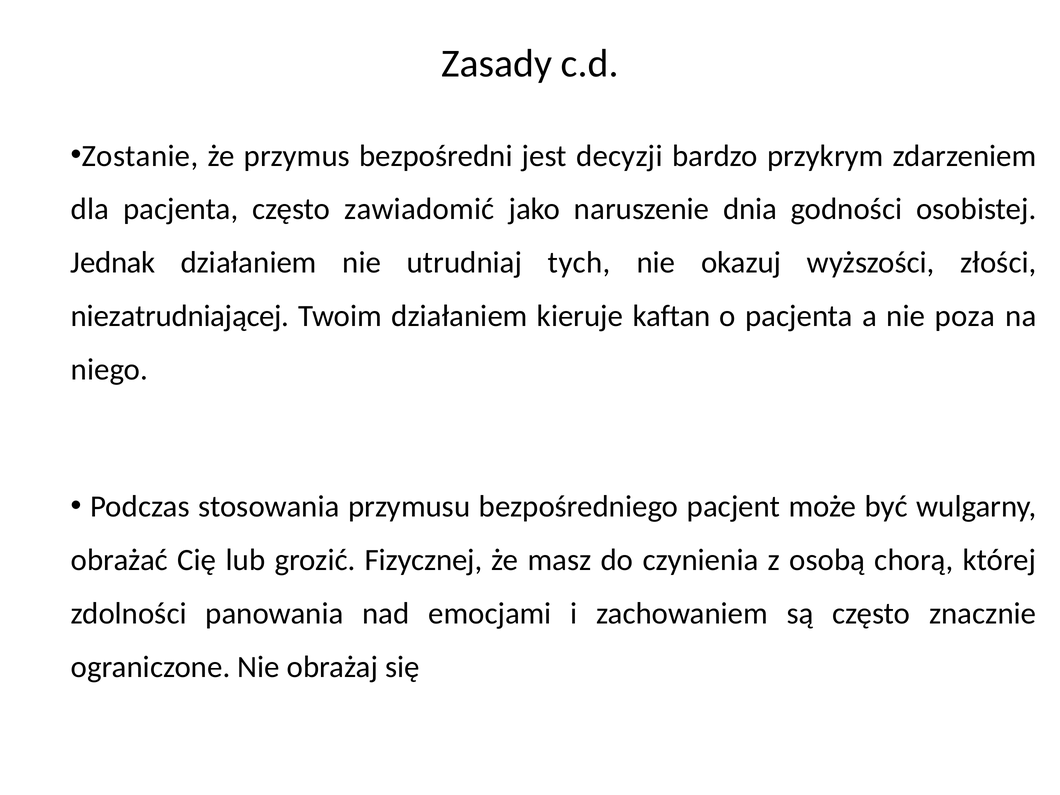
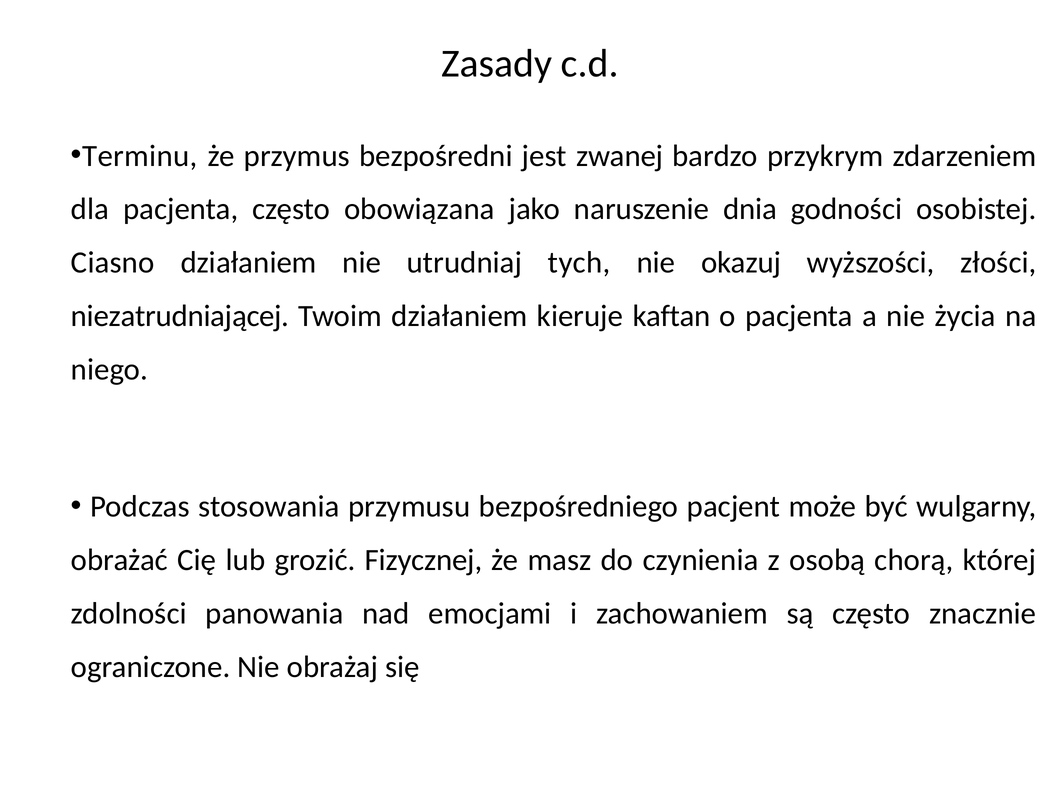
Zostanie: Zostanie -> Terminu
decyzji: decyzji -> zwanej
zawiadomić: zawiadomić -> obowiązana
Jednak: Jednak -> Ciasno
poza: poza -> życia
